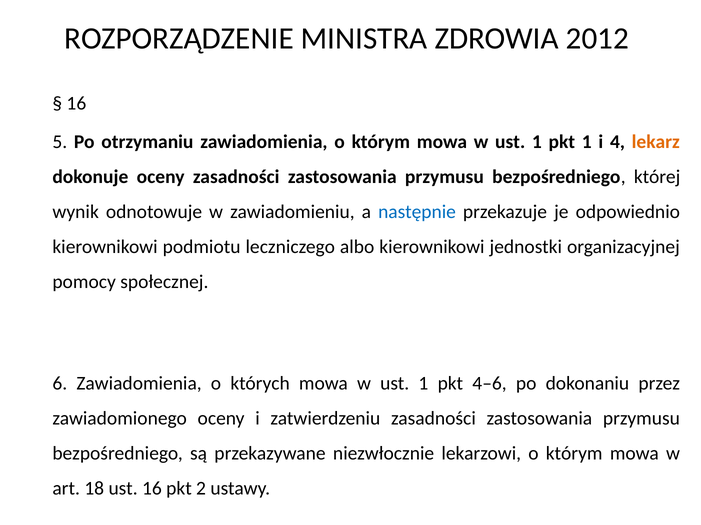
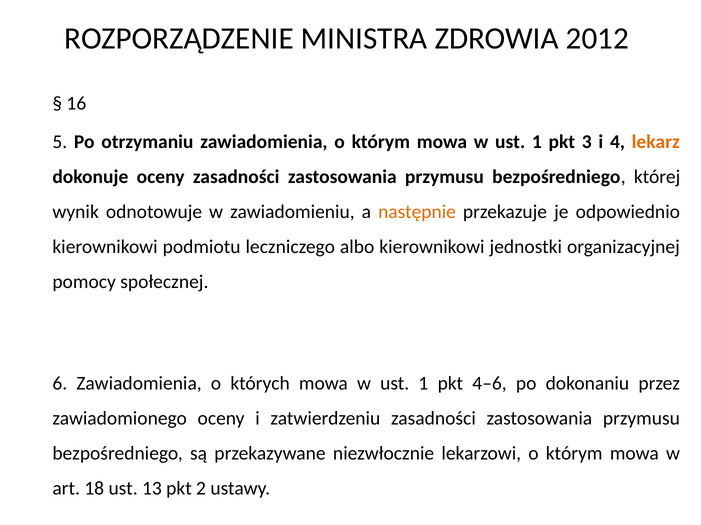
pkt 1: 1 -> 3
następnie colour: blue -> orange
ust 16: 16 -> 13
